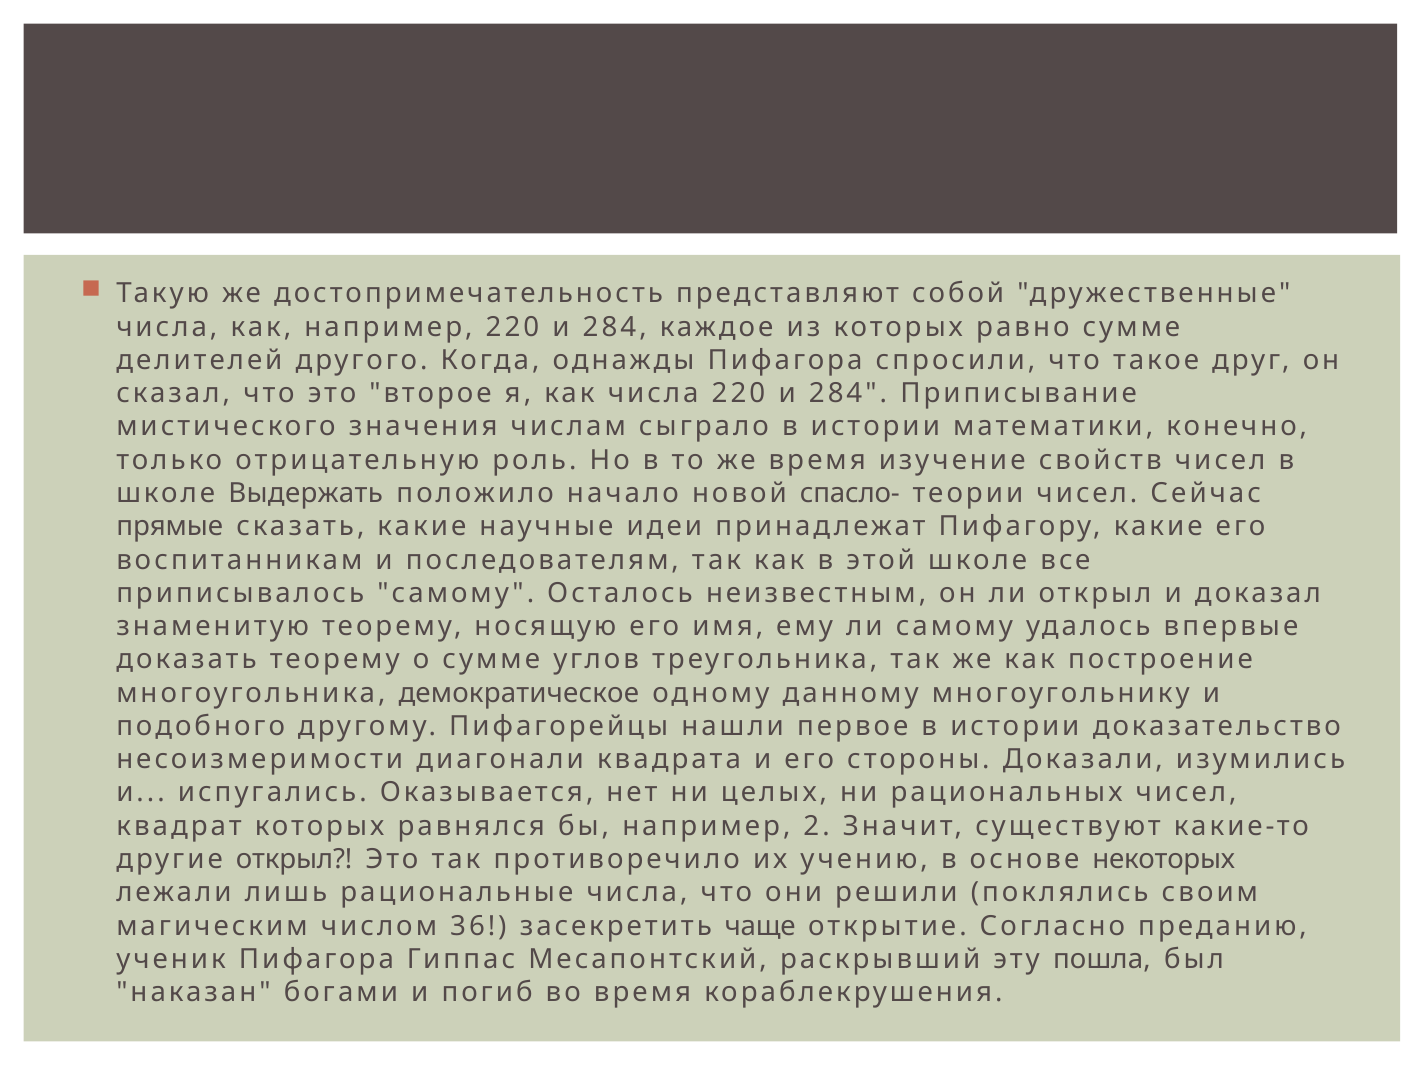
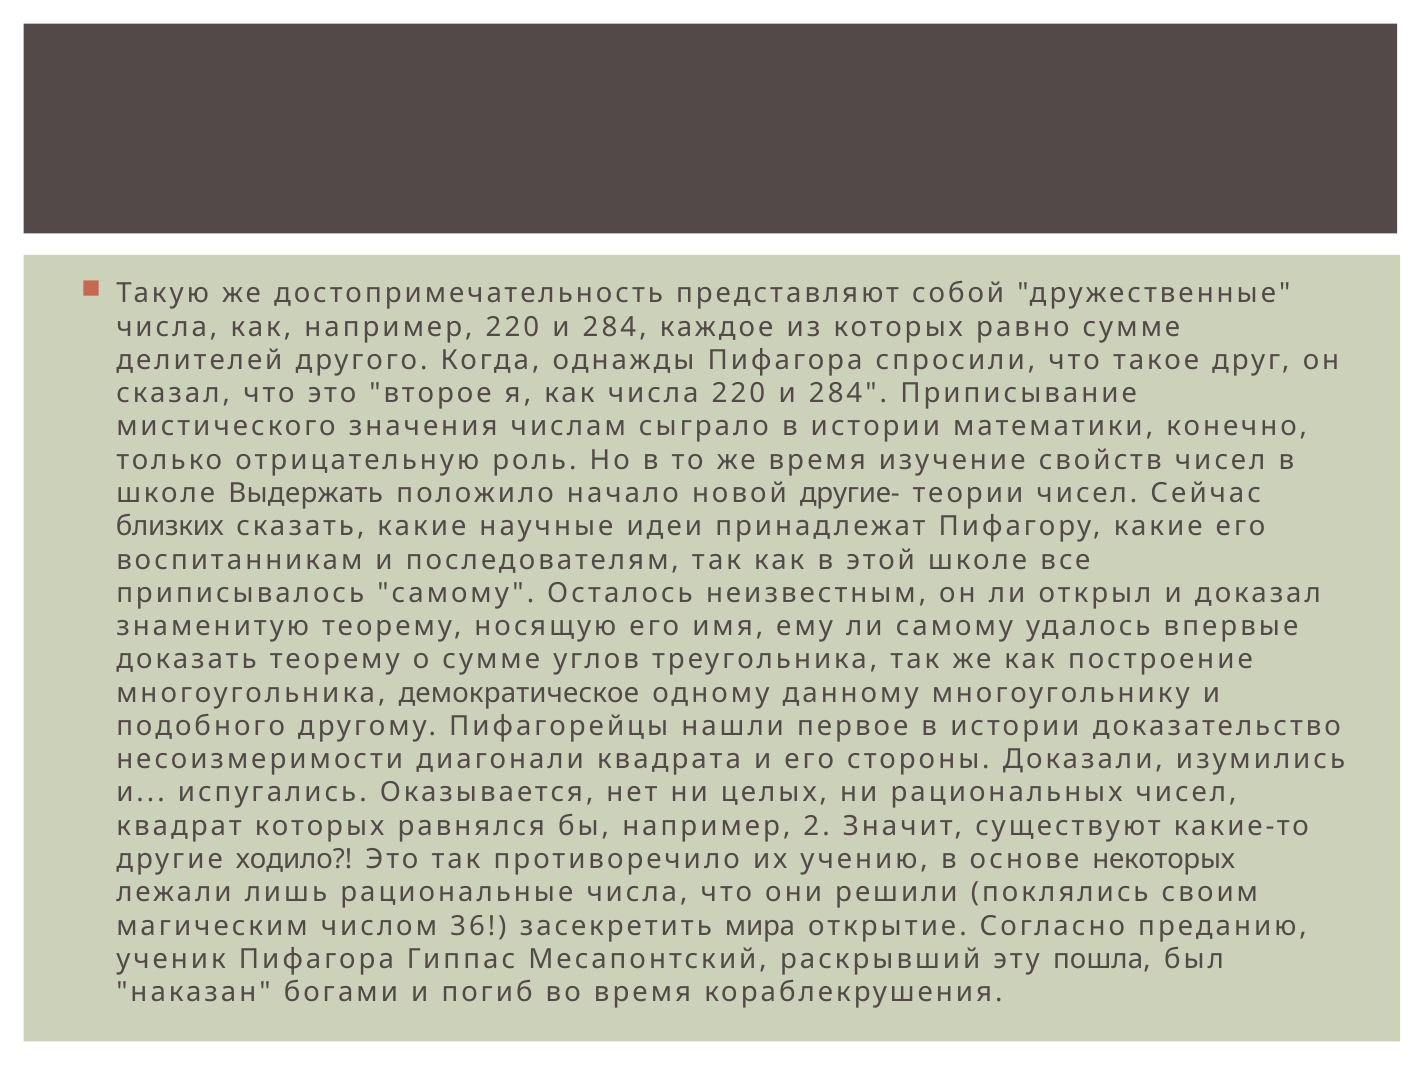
спасло-: спасло- -> другие-
прямые: прямые -> близких
другие открыл: открыл -> ходило
чаще: чаще -> мира
